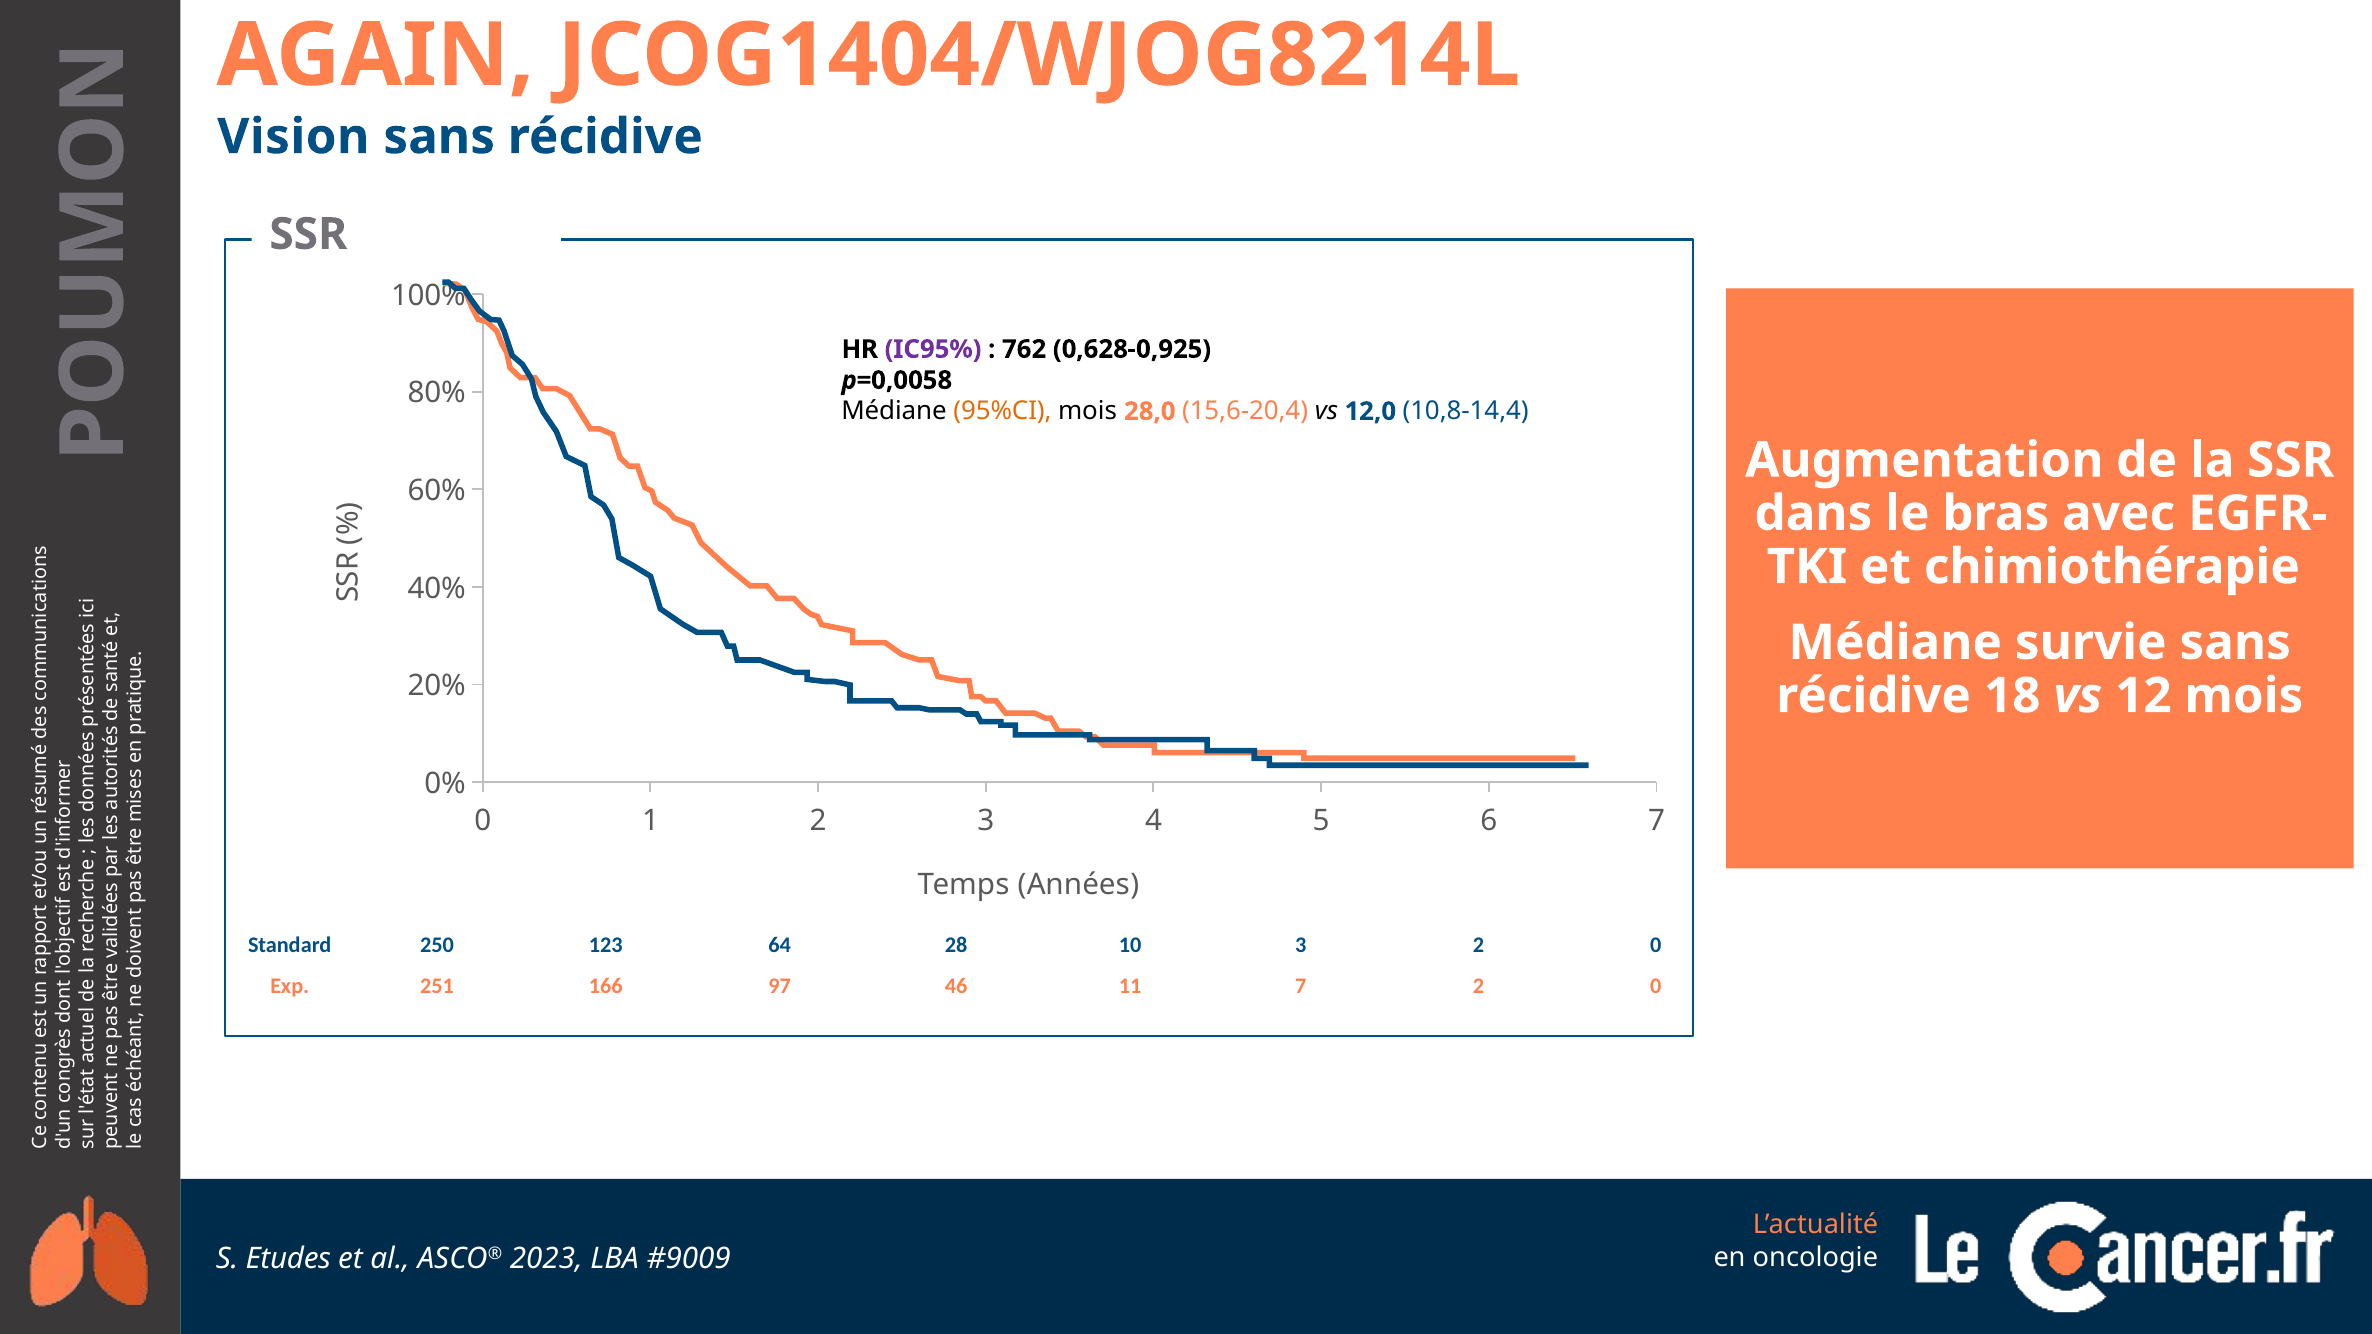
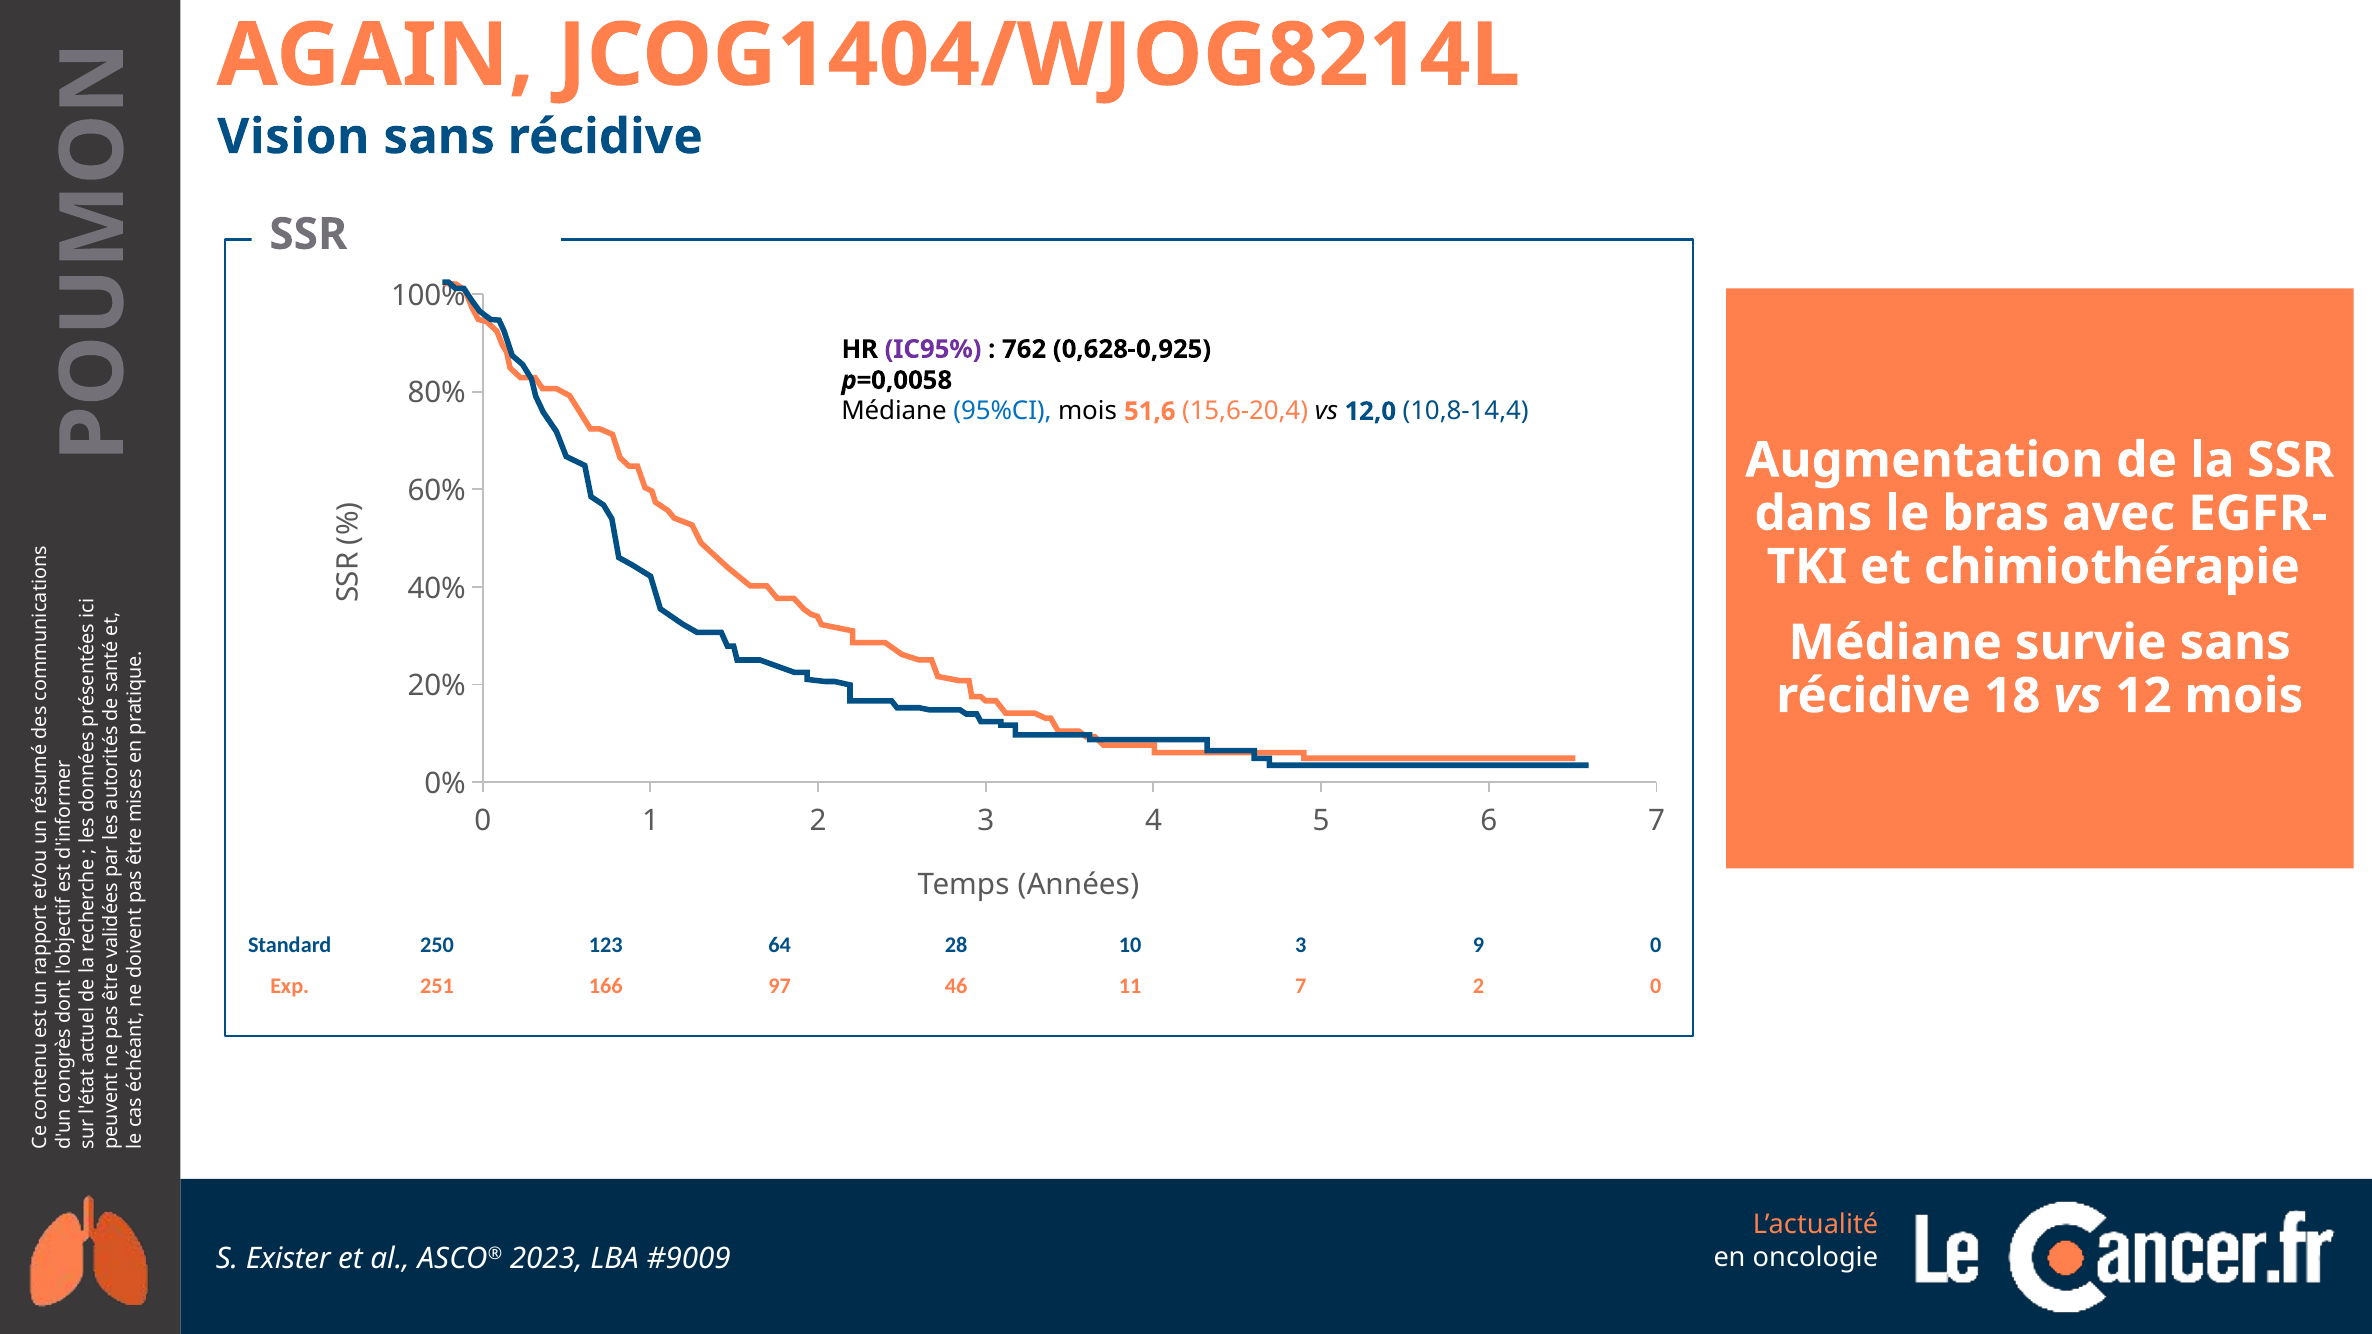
95%CI colour: orange -> blue
28,0: 28,0 -> 51,6
3 2: 2 -> 9
Etudes: Etudes -> Exister
